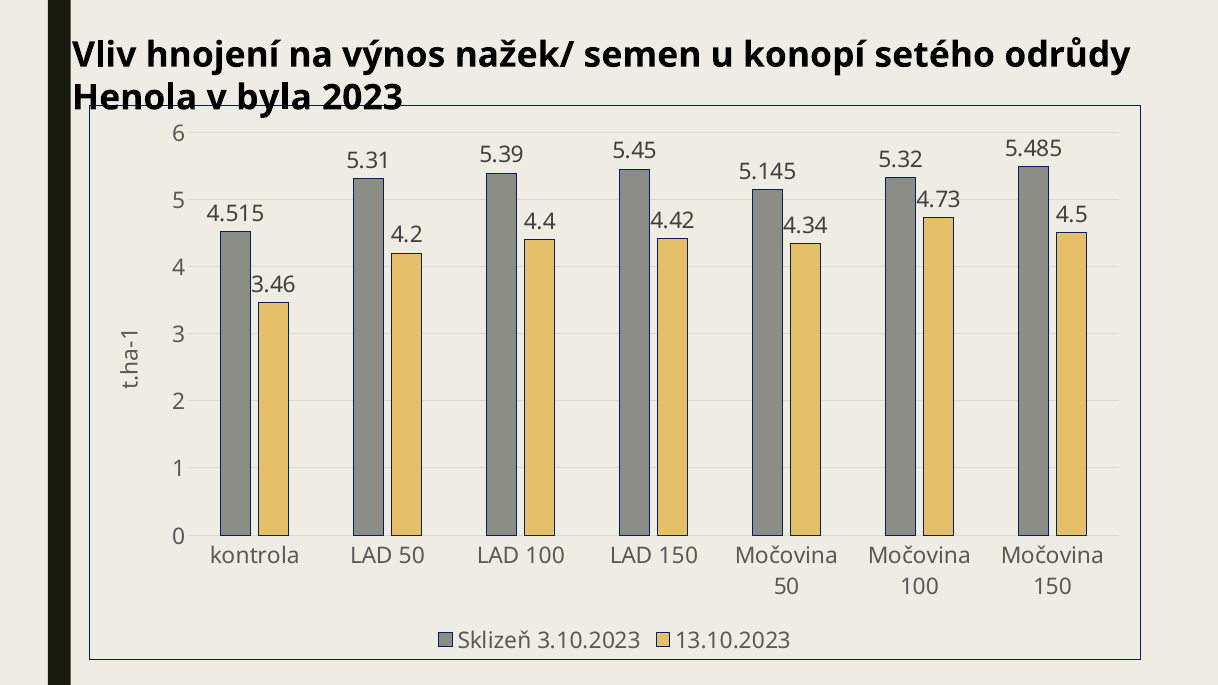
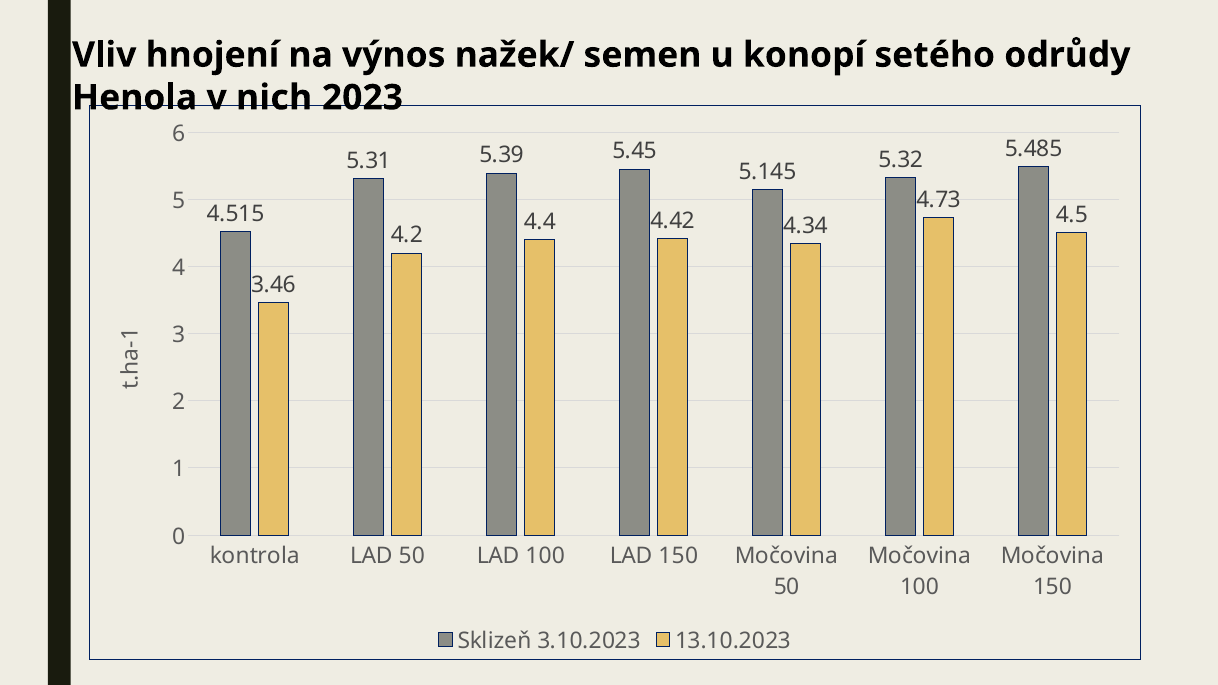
byla: byla -> nich
